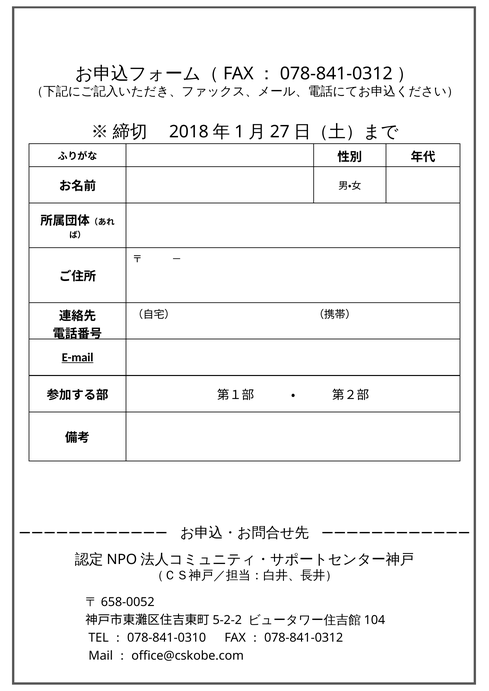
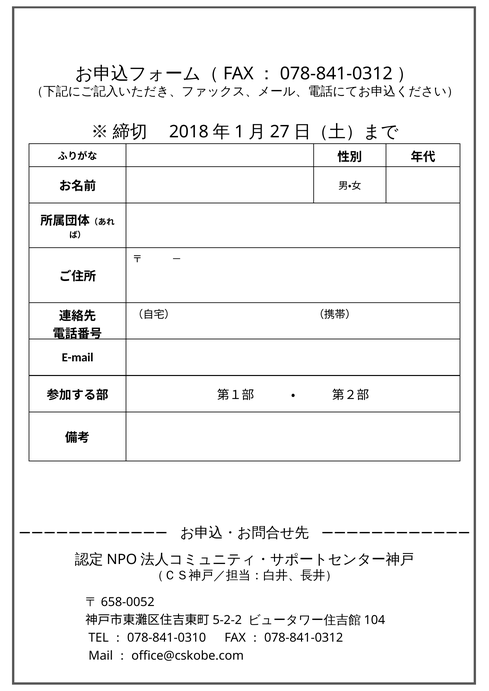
E-mail underline: present -> none
